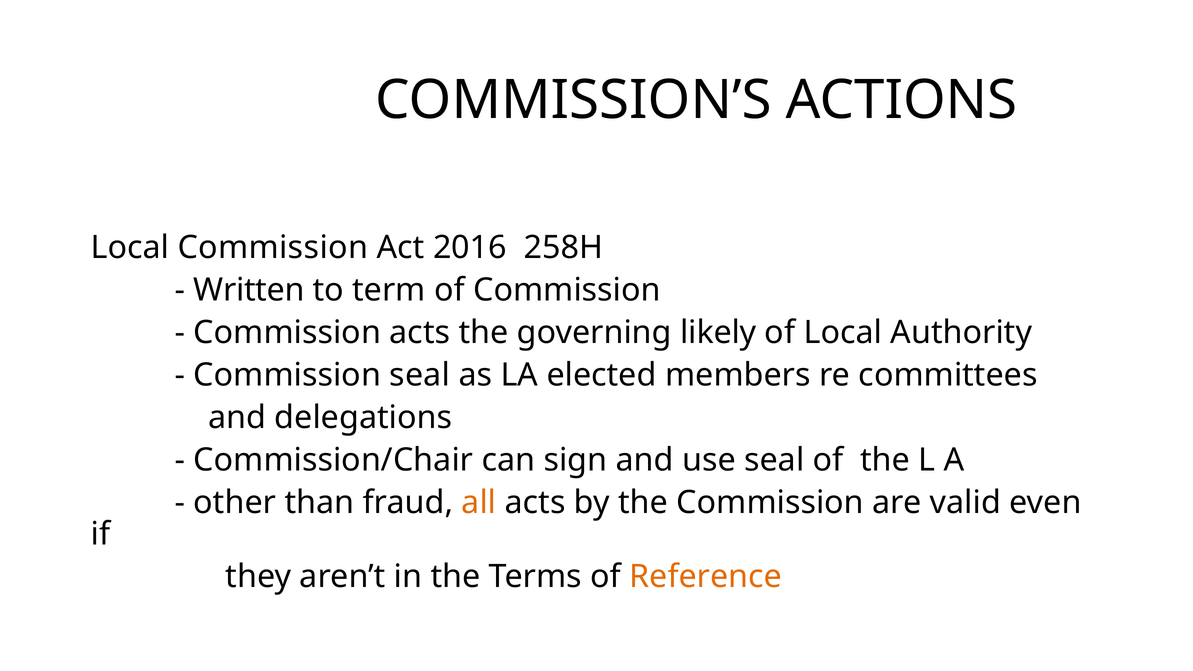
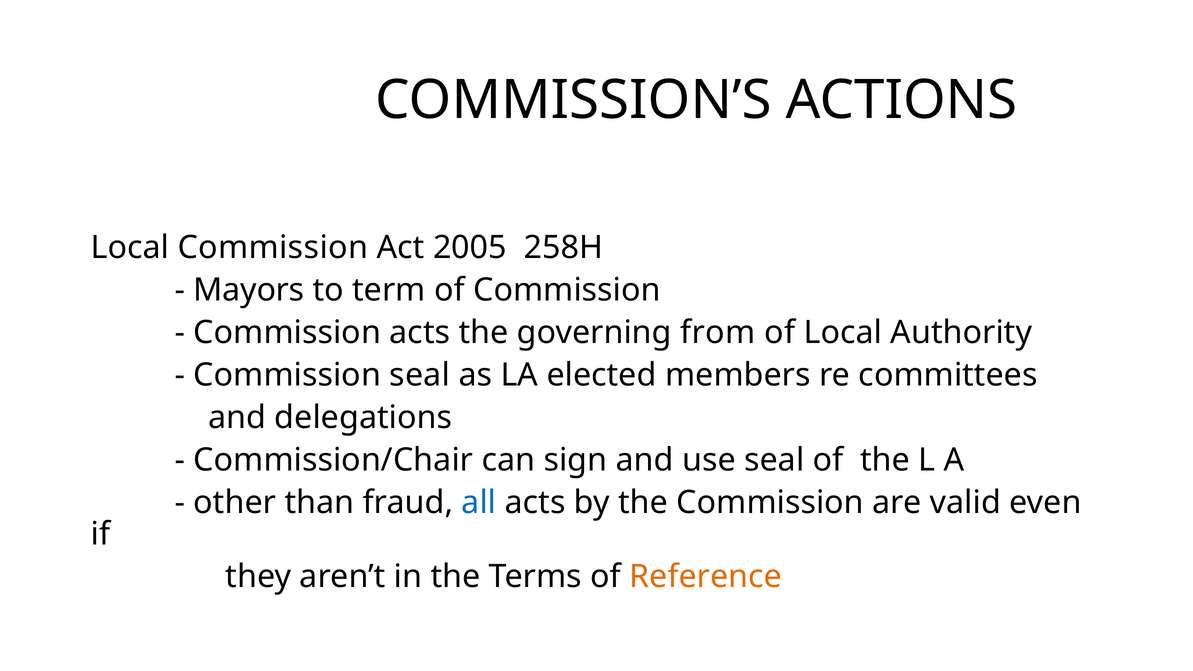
2016: 2016 -> 2005
Written: Written -> Mayors
likely: likely -> from
all colour: orange -> blue
